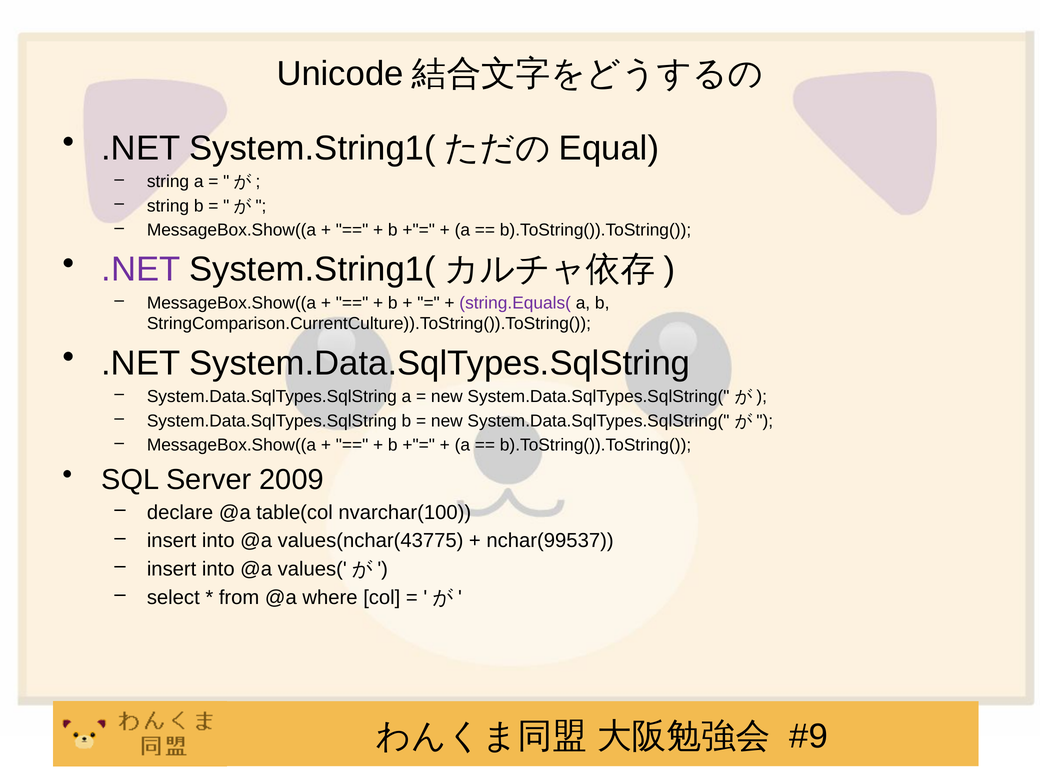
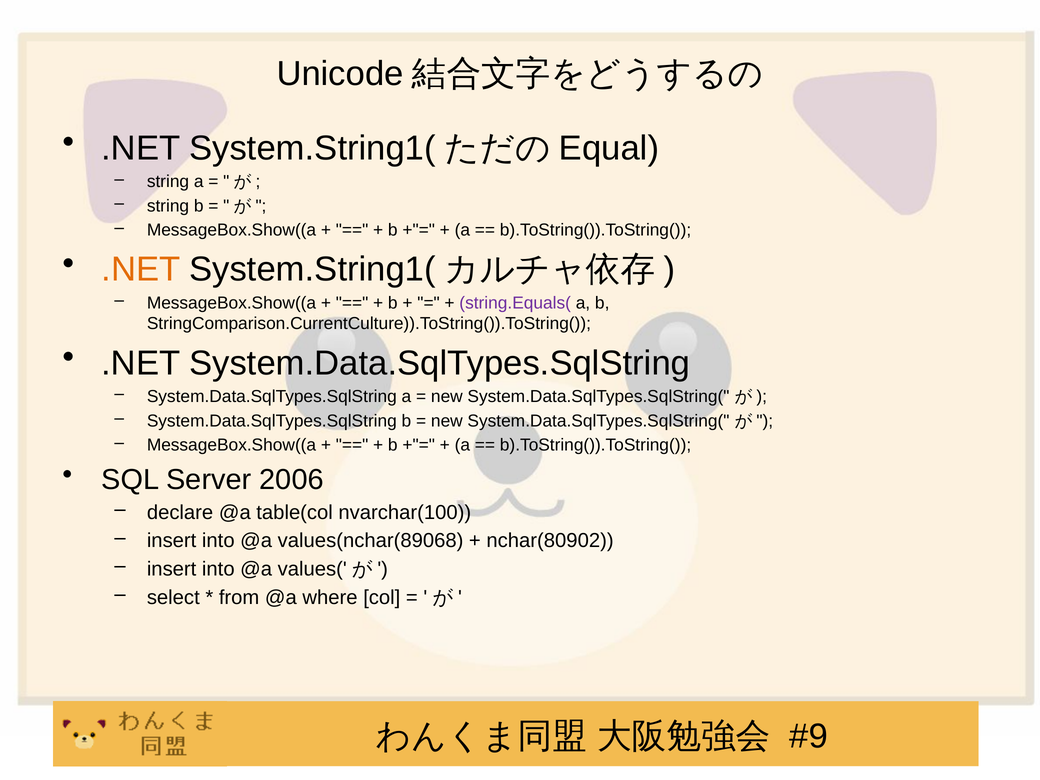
.NET at (141, 270) colour: purple -> orange
2009: 2009 -> 2006
values(nchar(43775: values(nchar(43775 -> values(nchar(89068
nchar(99537: nchar(99537 -> nchar(80902
